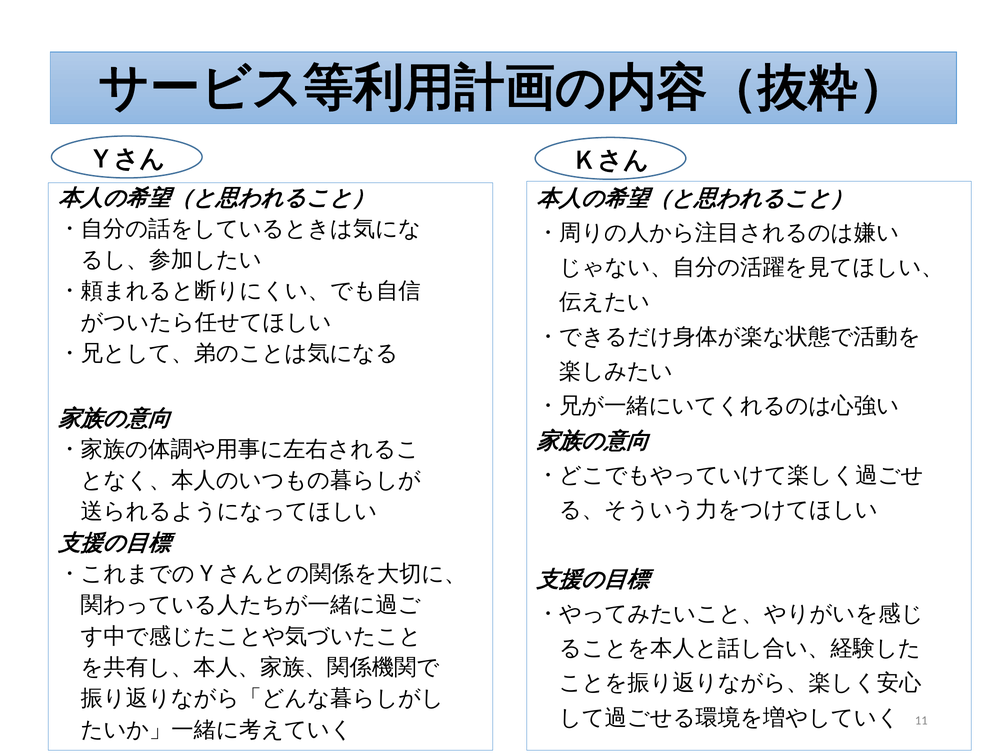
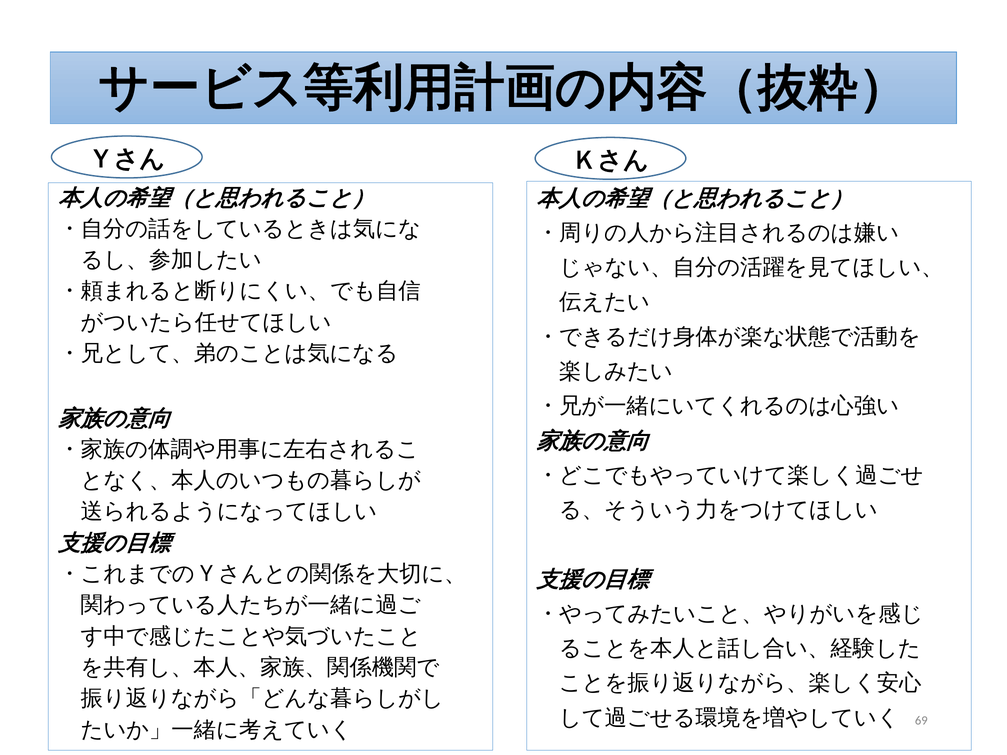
11: 11 -> 69
